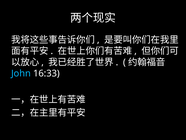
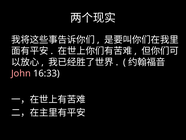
John colour: light blue -> pink
